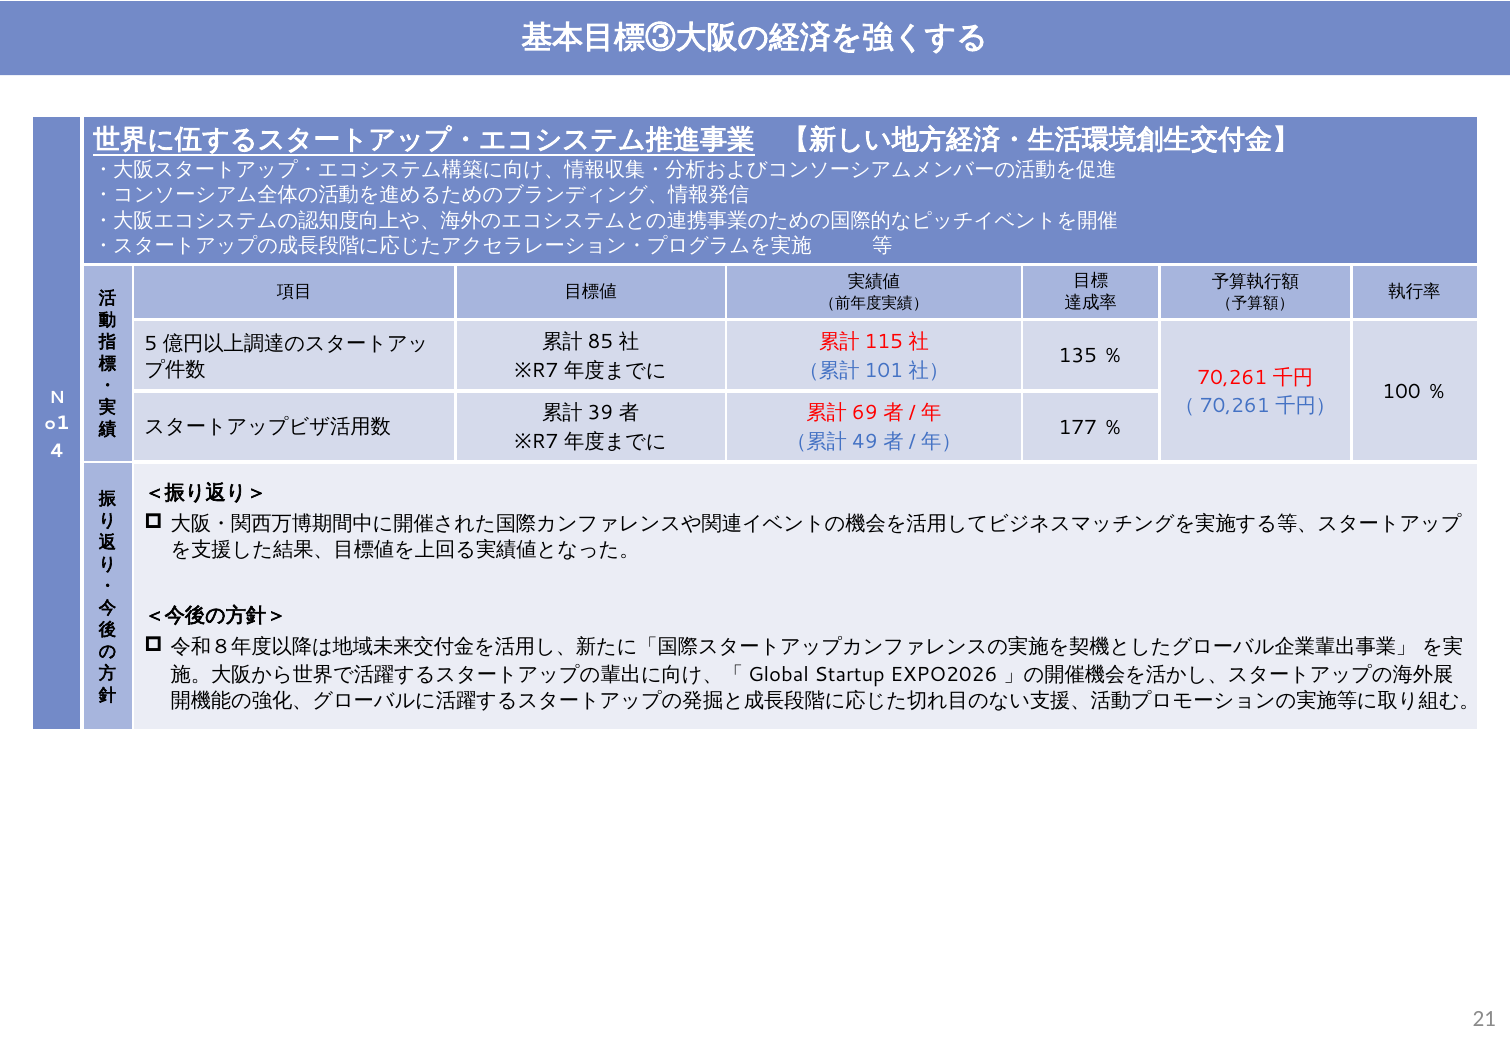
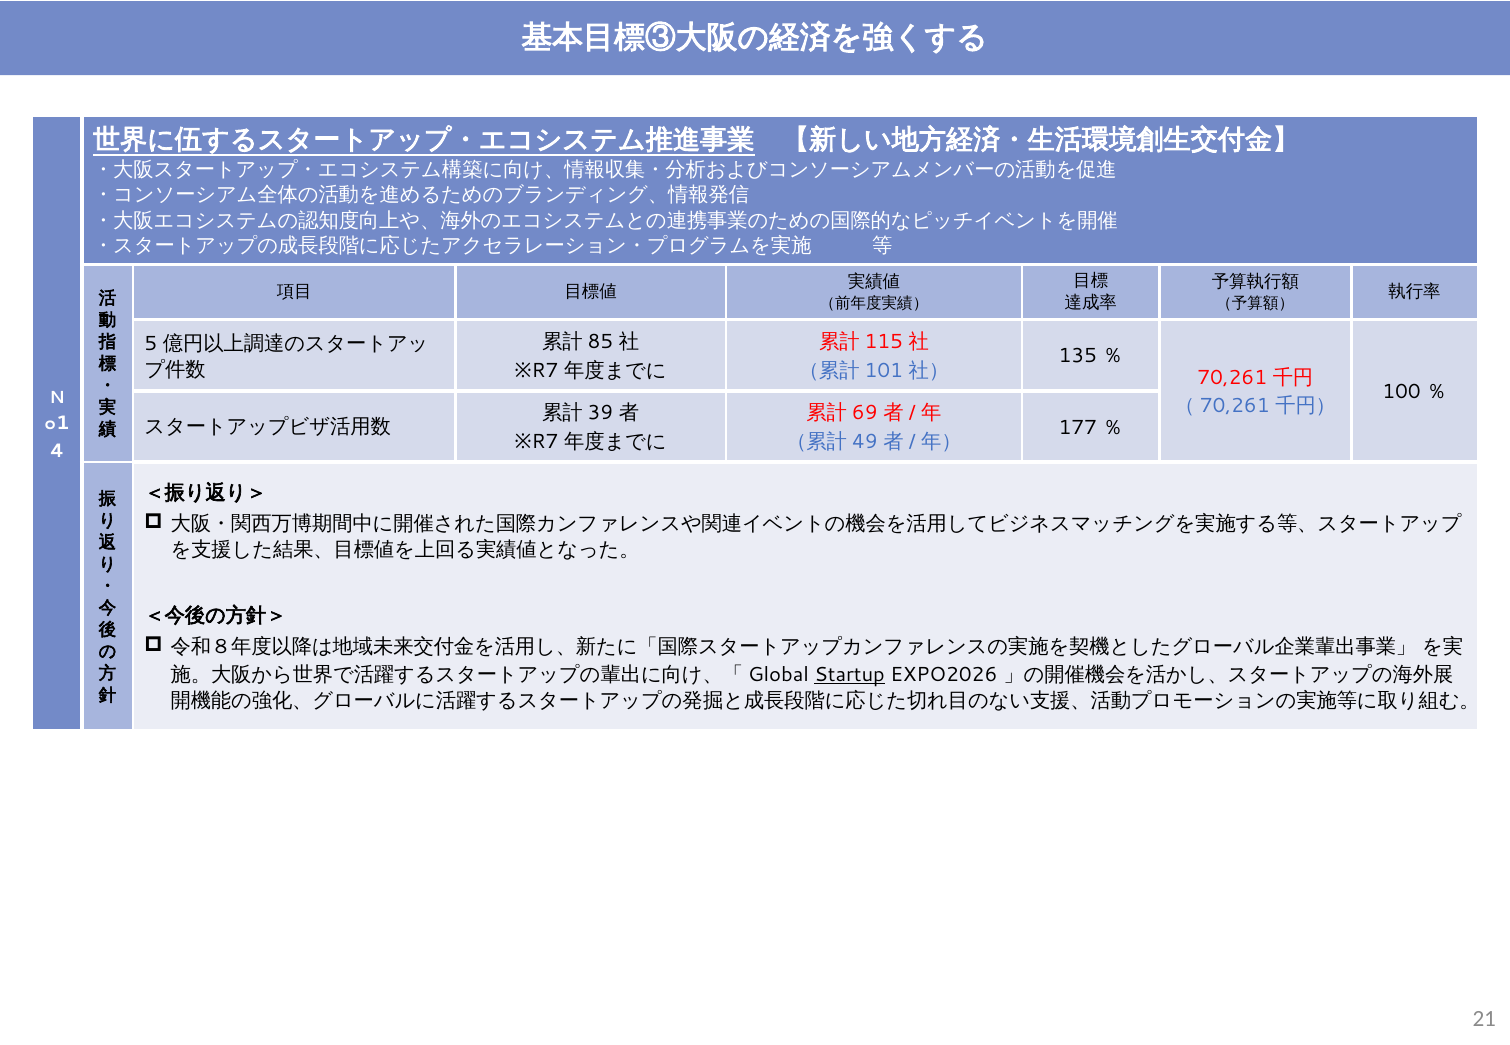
Startup underline: none -> present
